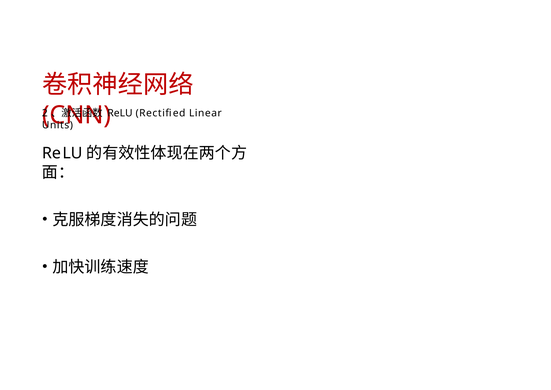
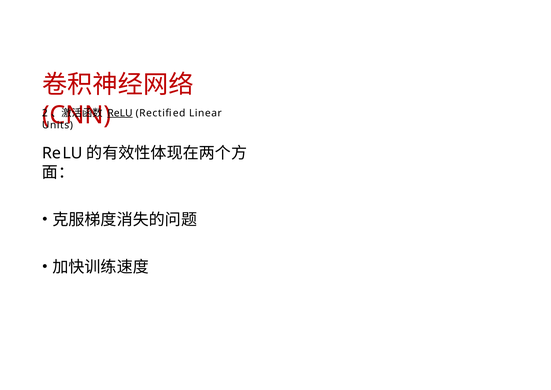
ReLU at (120, 113) underline: none -> present
